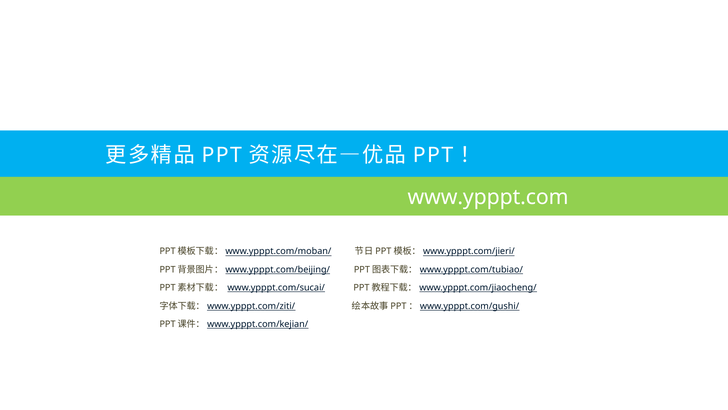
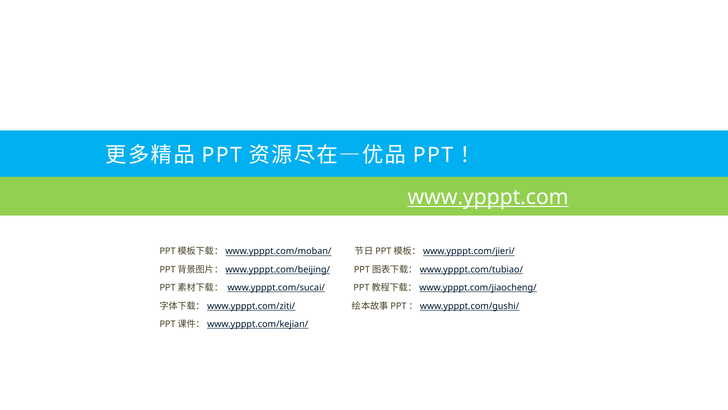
www.ypppt.com underline: none -> present
